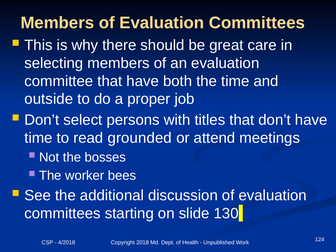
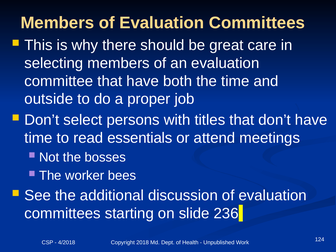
grounded: grounded -> essentials
130: 130 -> 236
